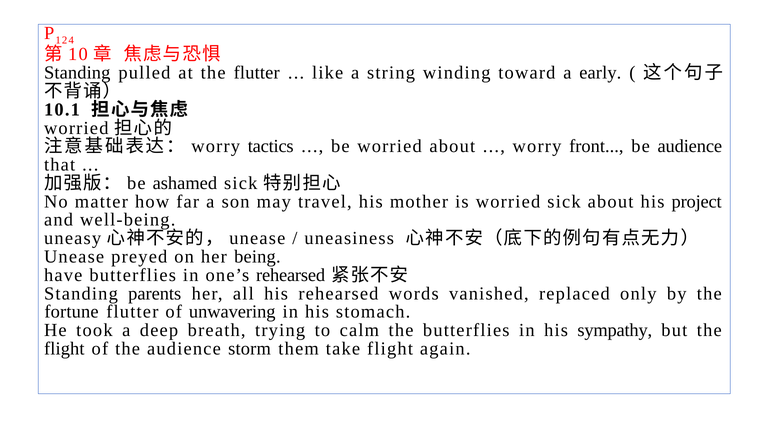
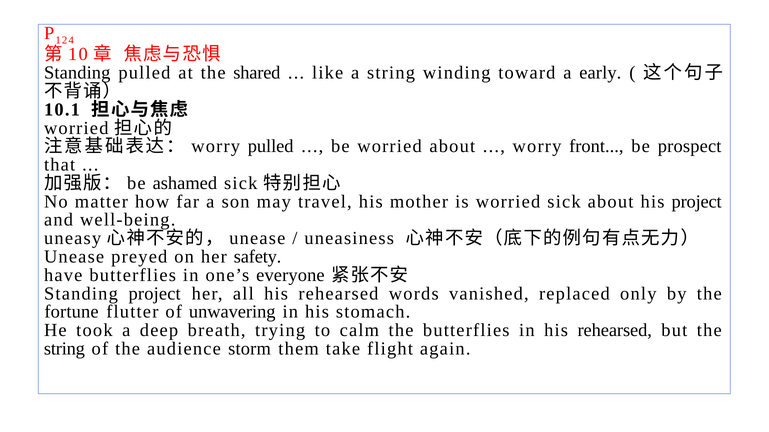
the flutter: flutter -> shared
worry tactics: tactics -> pulled
be audience: audience -> prospect
being: being -> safety
one’s rehearsed: rehearsed -> everyone
Standing parents: parents -> project
in his sympathy: sympathy -> rehearsed
flight at (64, 349): flight -> string
